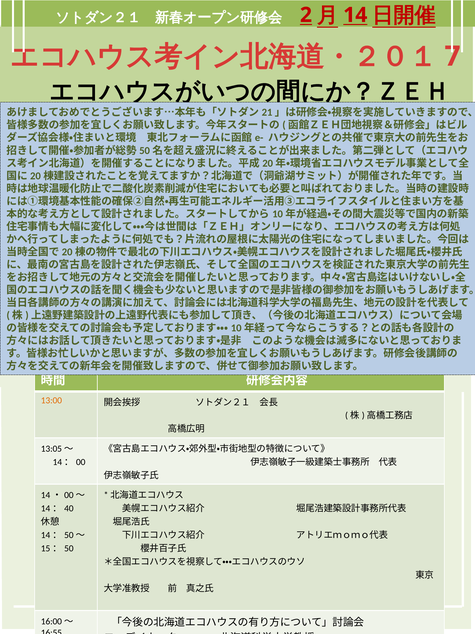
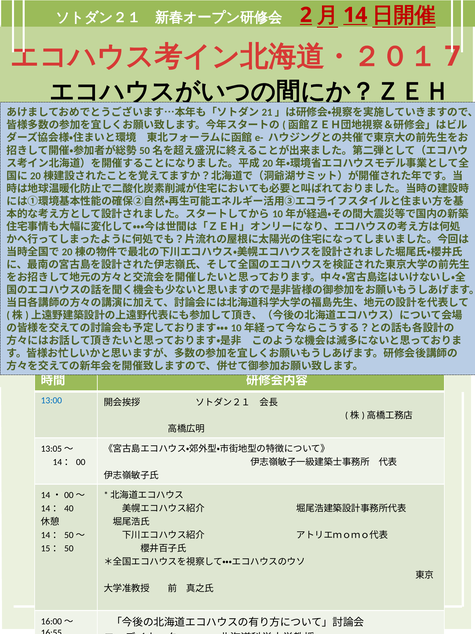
13:00 colour: orange -> blue
